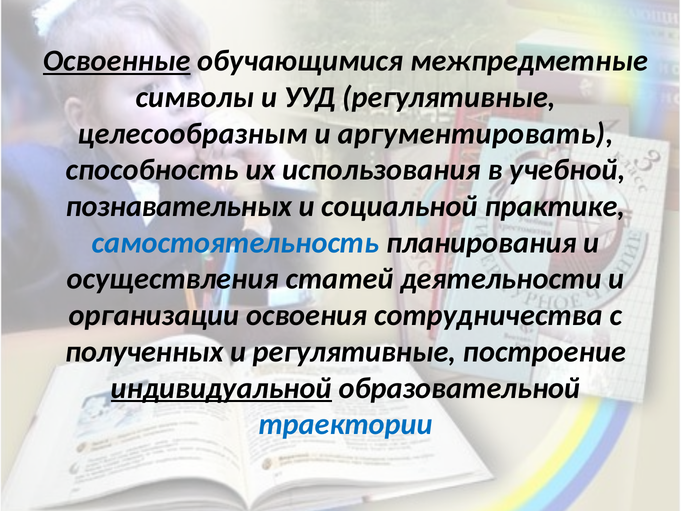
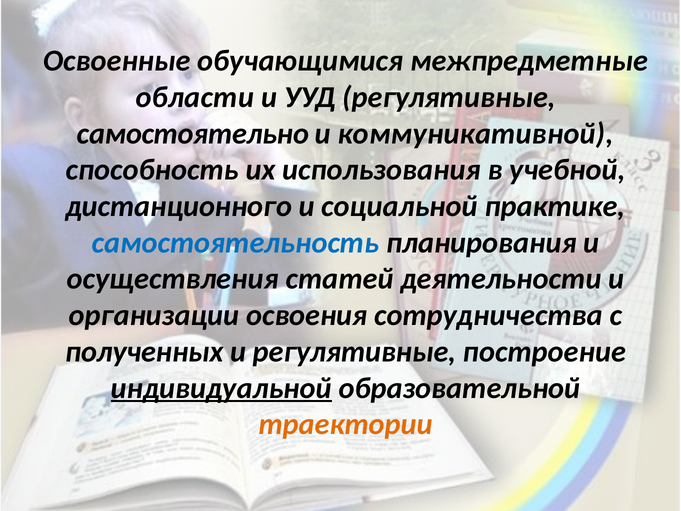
Освоенные underline: present -> none
символы: символы -> области
целесообразным: целесообразным -> самостоятельно
аргументировать: аргументировать -> коммуникативной
познавательных: познавательных -> дистанционного
траектории colour: blue -> orange
